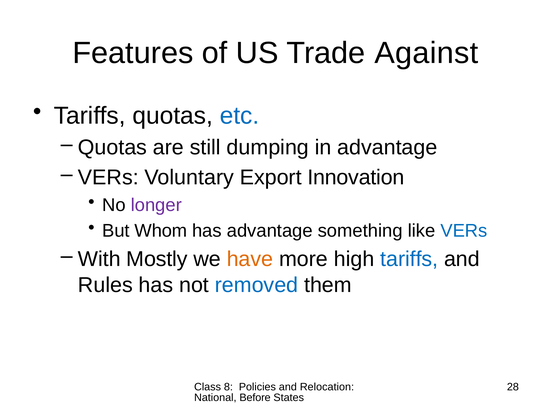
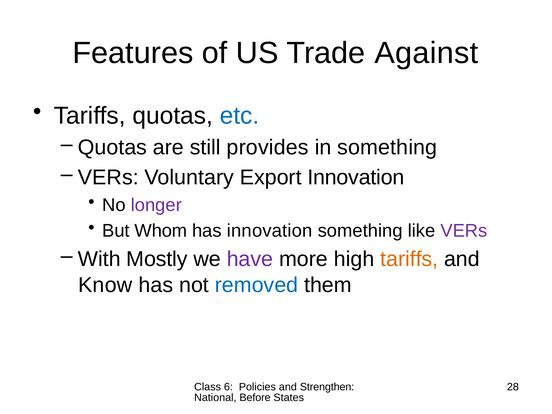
dumping: dumping -> provides
in advantage: advantage -> something
has advantage: advantage -> innovation
VERs at (464, 231) colour: blue -> purple
have colour: orange -> purple
tariffs at (409, 259) colour: blue -> orange
Rules: Rules -> Know
8: 8 -> 6
Relocation: Relocation -> Strengthen
